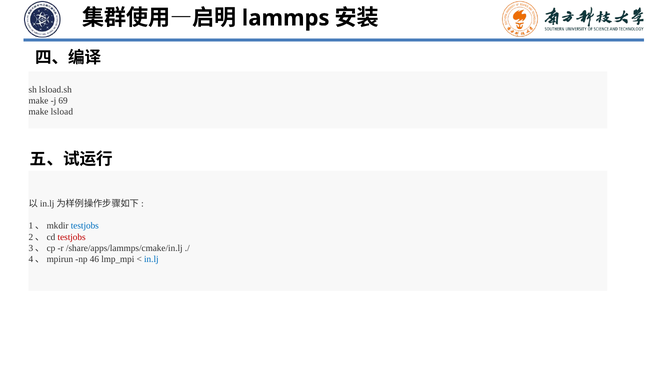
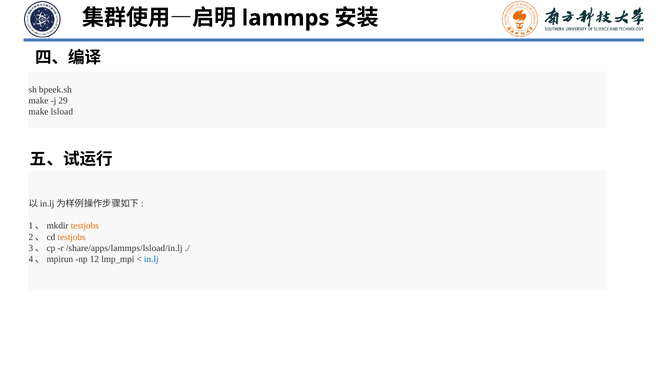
lsload.sh: lsload.sh -> bpeek.sh
69: 69 -> 29
testjobs at (85, 226) colour: blue -> orange
testjobs at (72, 237) colour: red -> orange
/share/apps/lammps/cmake/in.lj: /share/apps/lammps/cmake/in.lj -> /share/apps/lammps/lsload/in.lj
46: 46 -> 12
